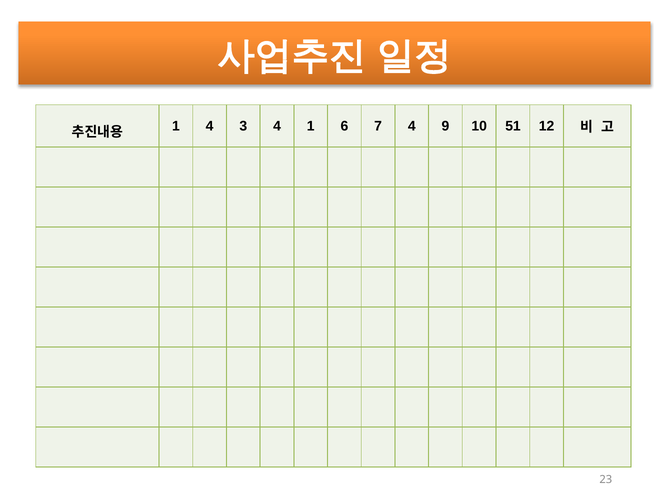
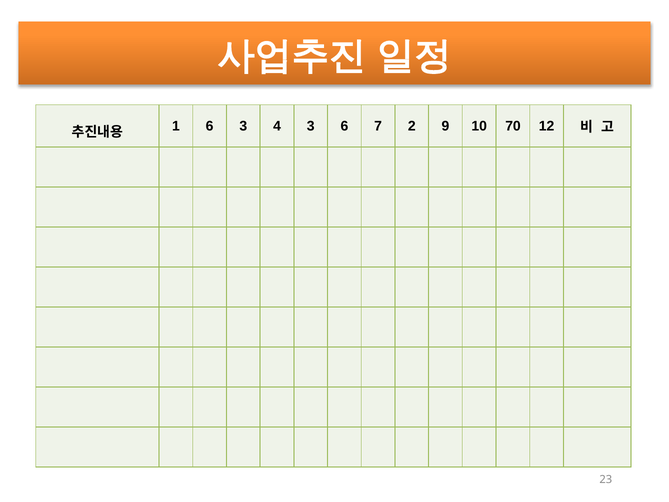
1 4: 4 -> 6
4 1: 1 -> 3
7 4: 4 -> 2
51: 51 -> 70
